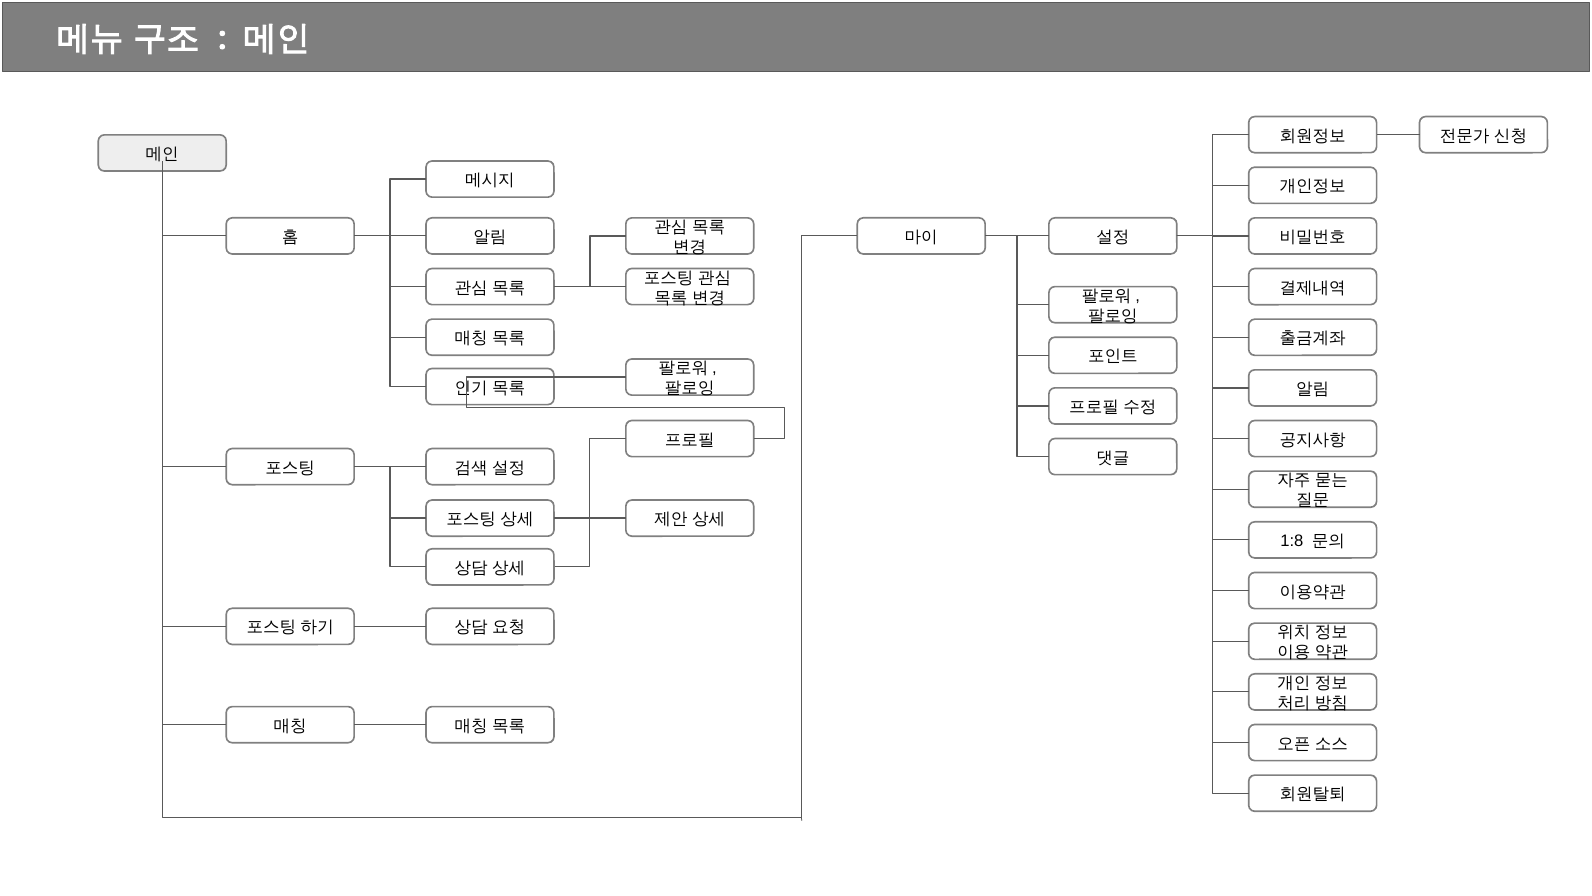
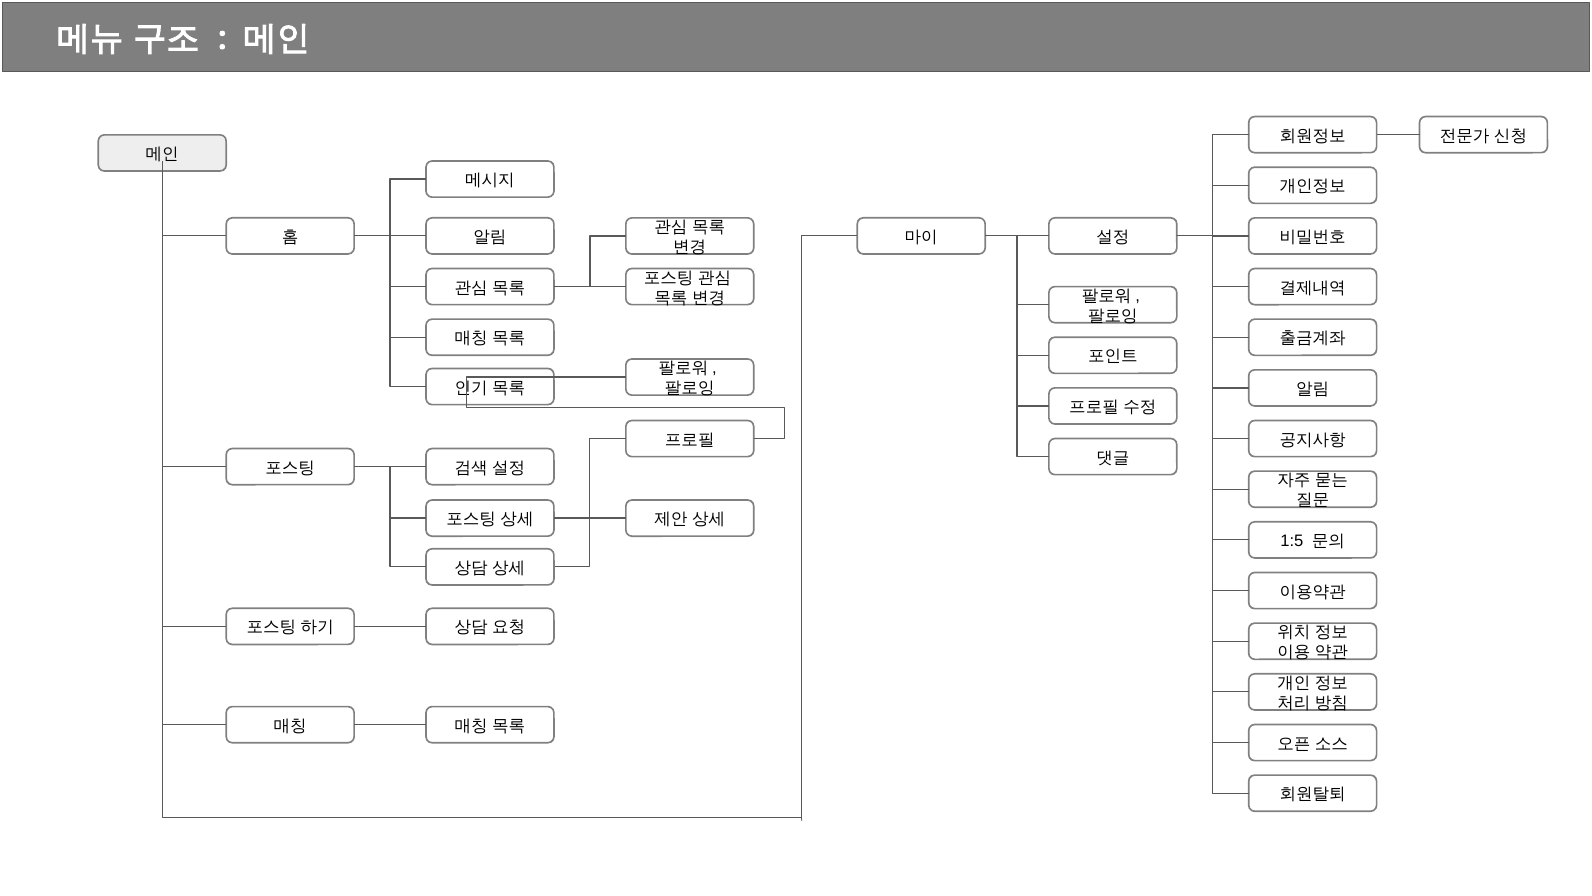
1:8: 1:8 -> 1:5
